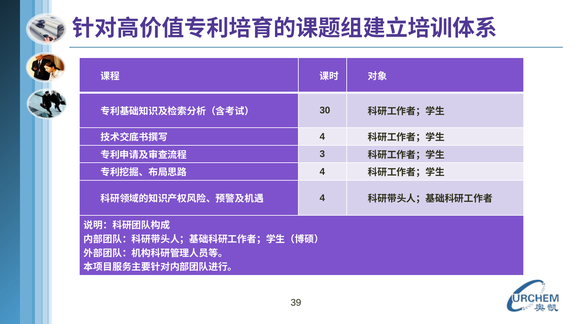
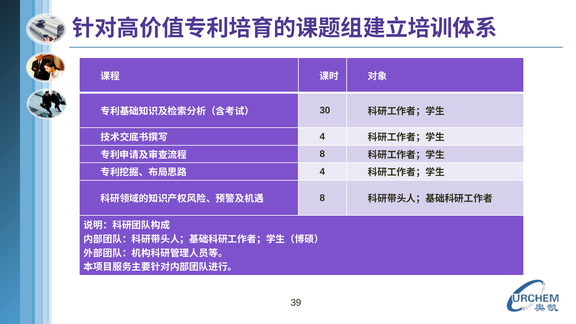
3 at (322, 154): 3 -> 8
4 at (322, 198): 4 -> 8
